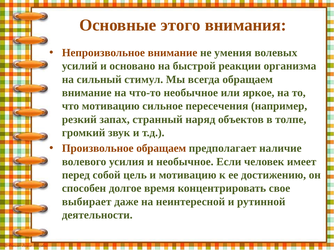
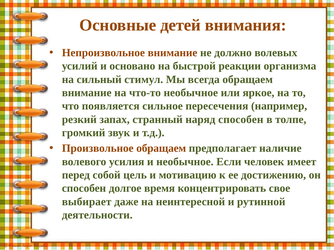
этого: этого -> детей
умения: умения -> должно
что мотивацию: мотивацию -> появляется
наряд объектов: объектов -> способен
